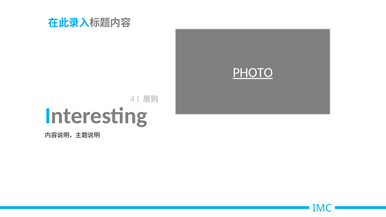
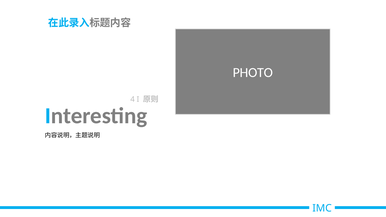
PHOTO underline: present -> none
